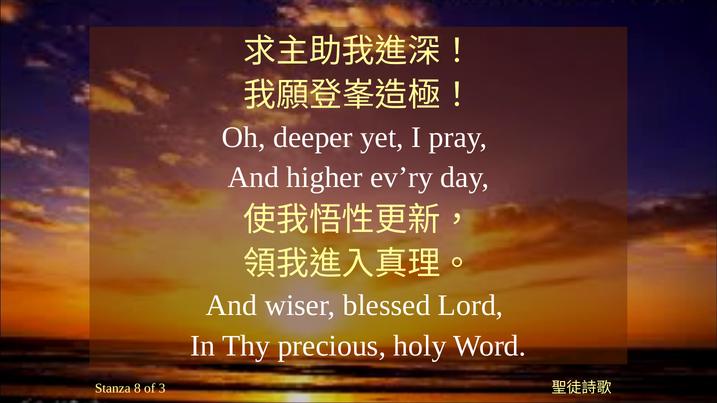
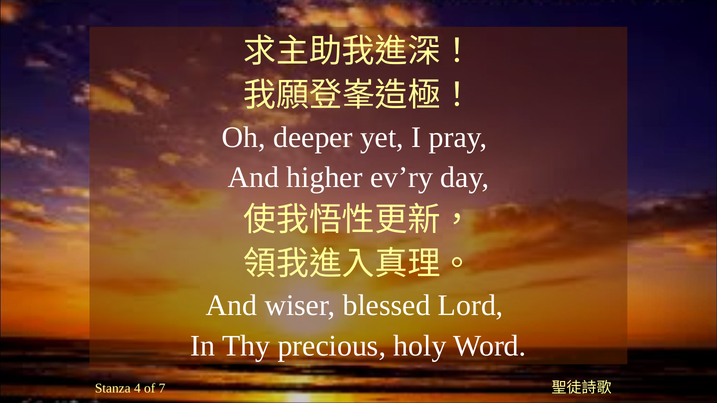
8: 8 -> 4
3: 3 -> 7
